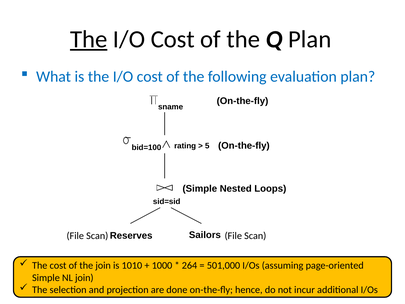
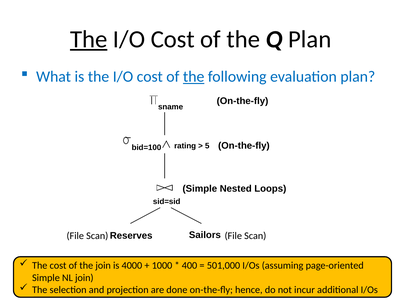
the at (194, 77) underline: none -> present
1010: 1010 -> 4000
264: 264 -> 400
